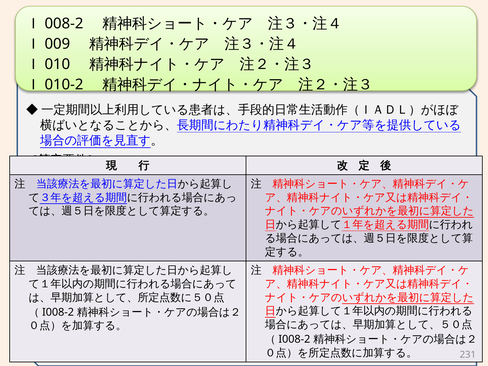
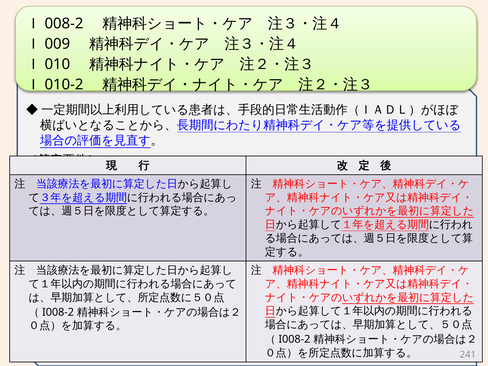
231: 231 -> 241
